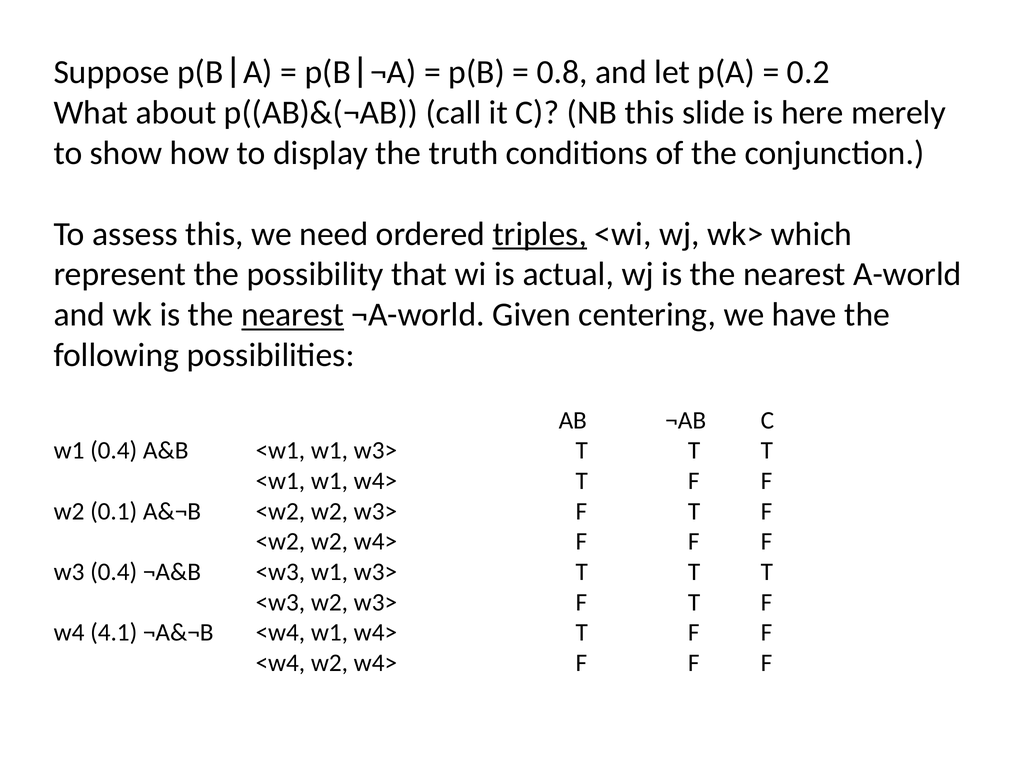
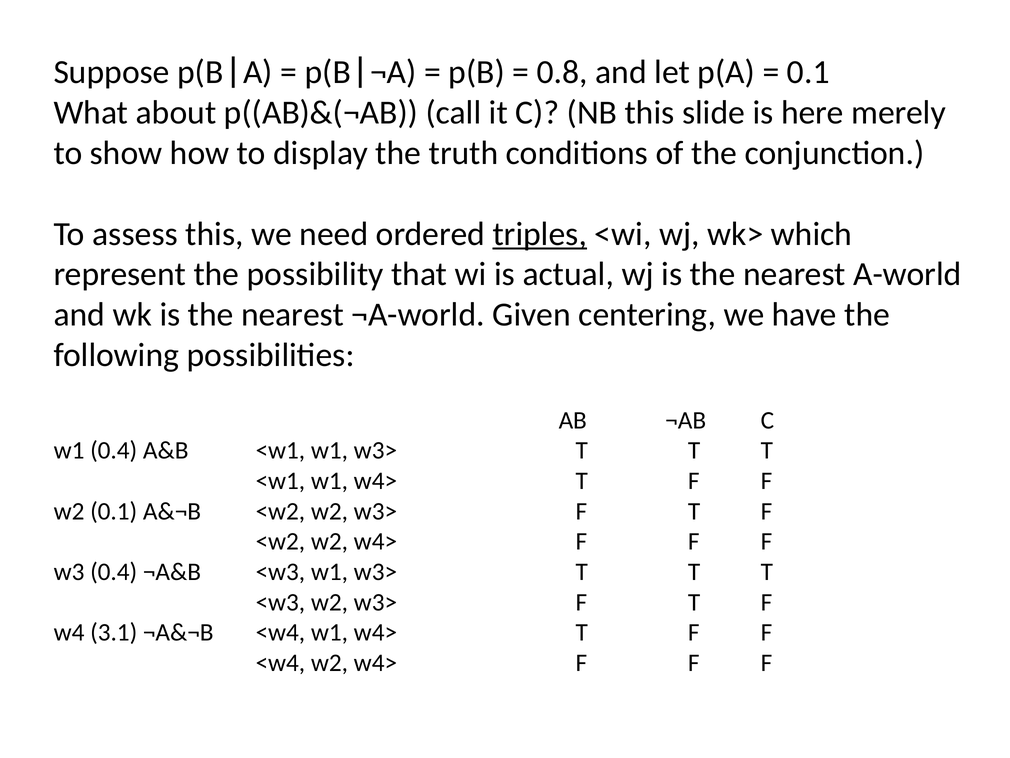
0.2 at (808, 72): 0.2 -> 0.1
nearest at (293, 315) underline: present -> none
4.1: 4.1 -> 3.1
